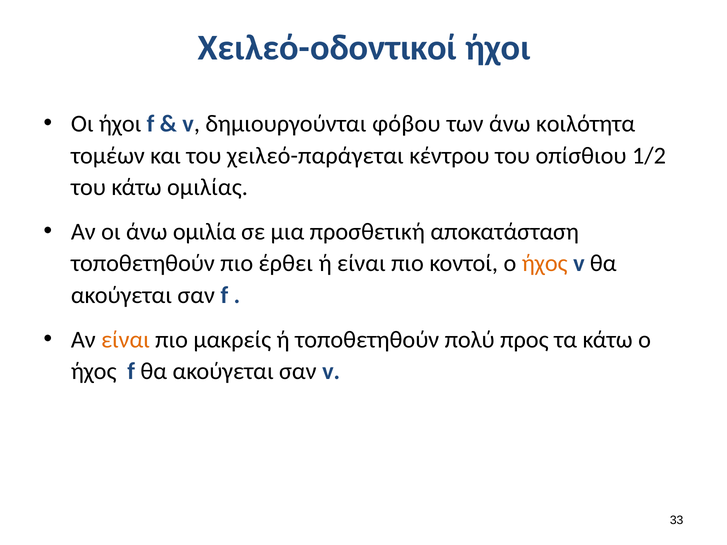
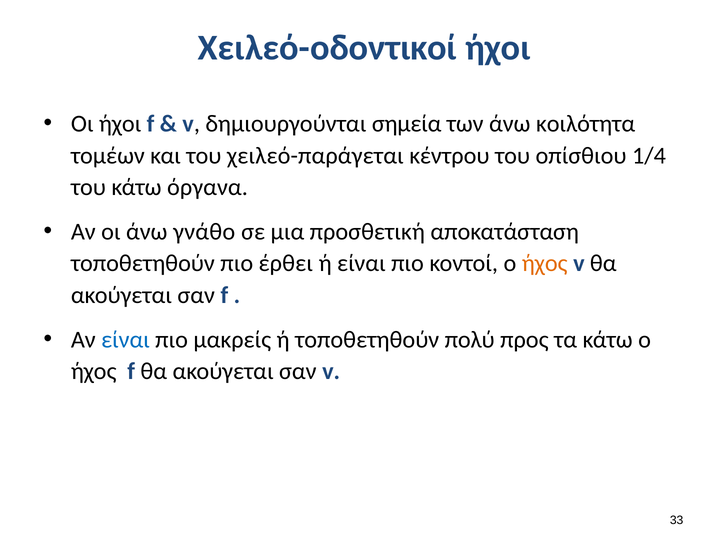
φόβου: φόβου -> σημεία
1/2: 1/2 -> 1/4
ομιλίας: ομιλίας -> όργανα
ομιλία: ομιλία -> γνάθο
είναι at (125, 340) colour: orange -> blue
